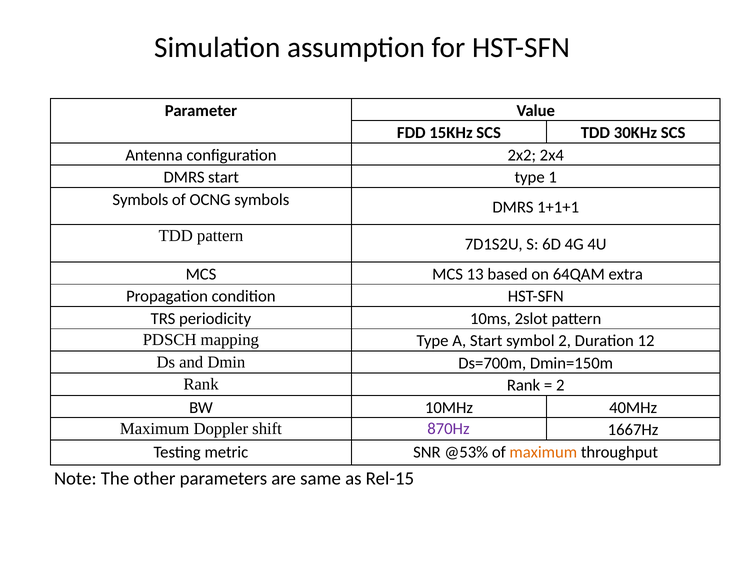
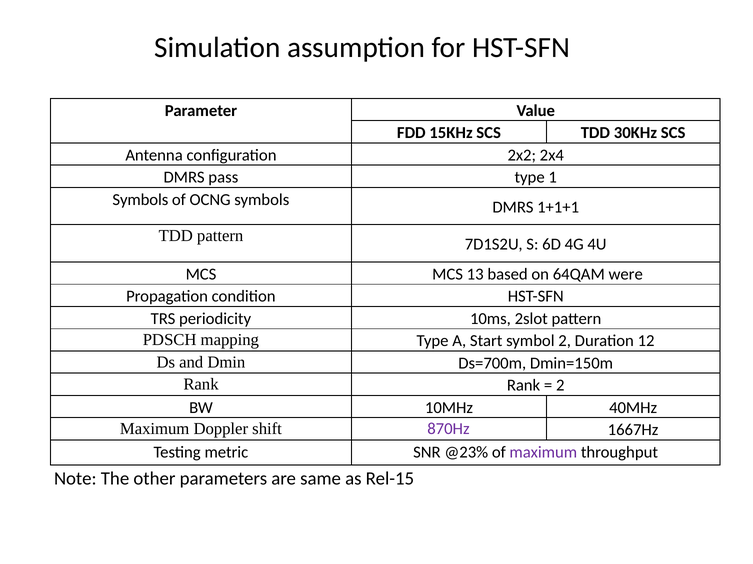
DMRS start: start -> pass
extra: extra -> were
@53%: @53% -> @23%
maximum at (543, 453) colour: orange -> purple
